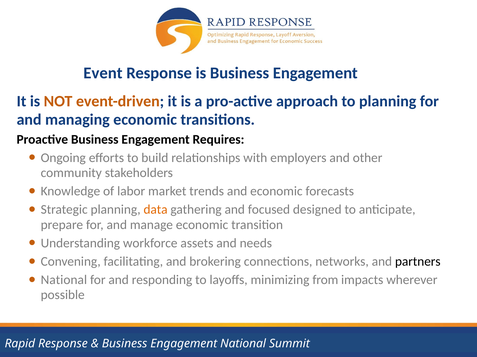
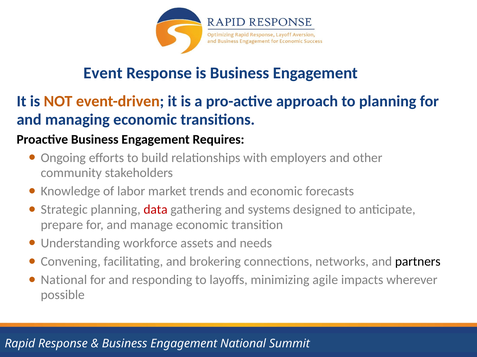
data colour: orange -> red
focused: focused -> systems
from: from -> agile
